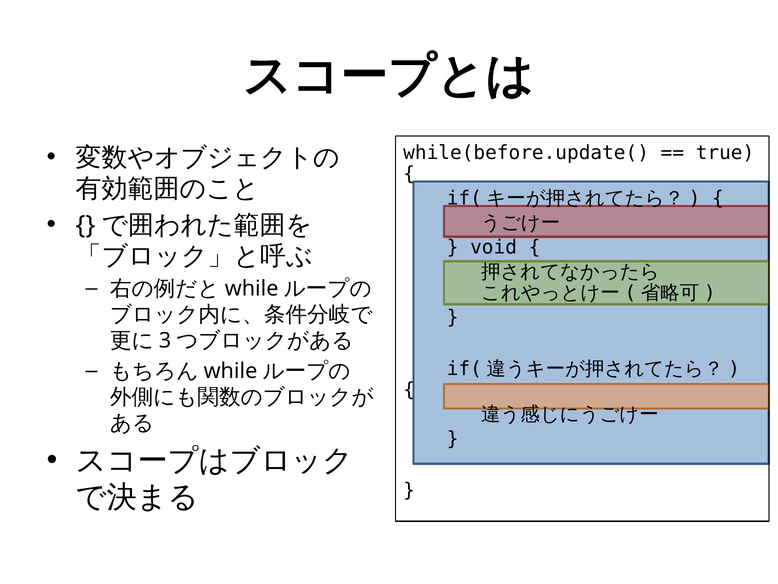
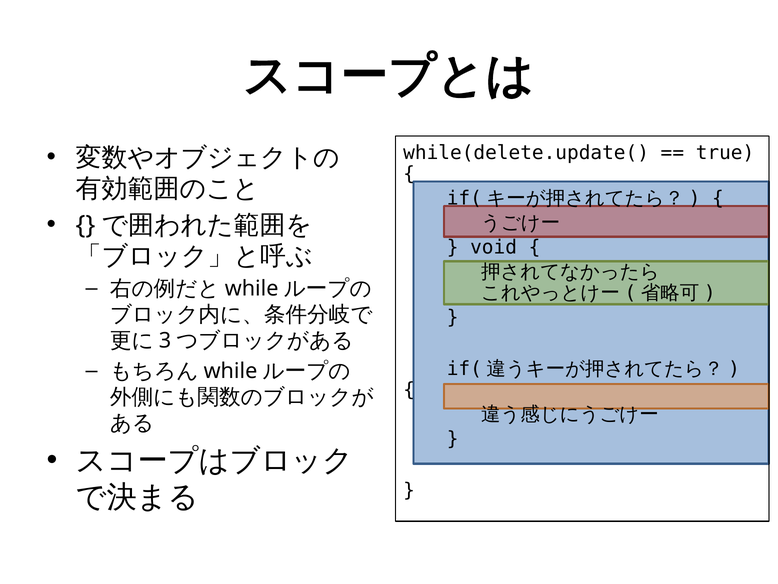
while(before.update(: while(before.update( -> while(delete.update(
